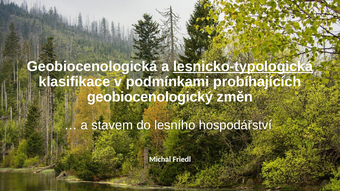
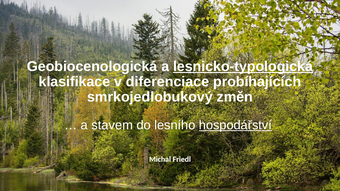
podmínkami: podmínkami -> diferenciace
geobiocenologický: geobiocenologický -> smrkojedlobukový
hospodářství underline: none -> present
